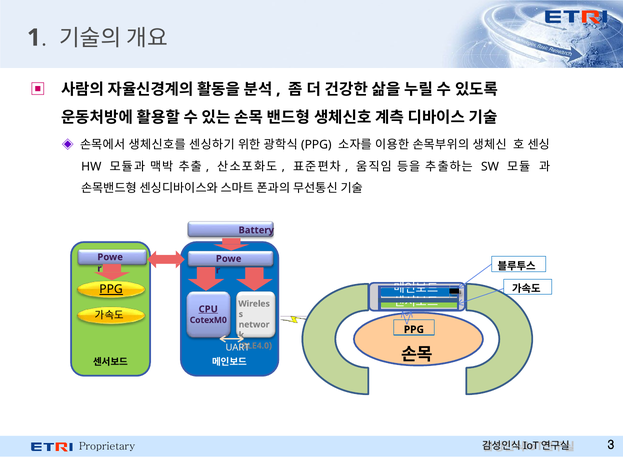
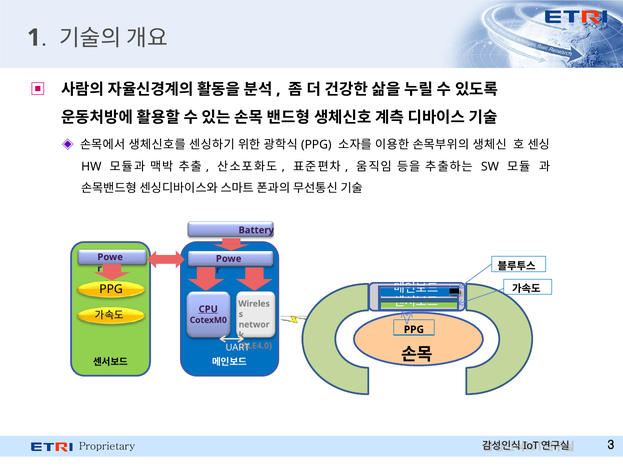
PPG at (111, 290) underline: present -> none
